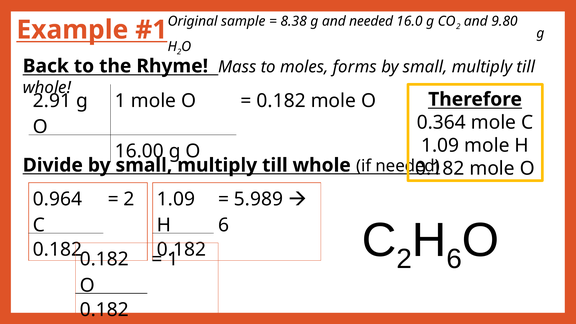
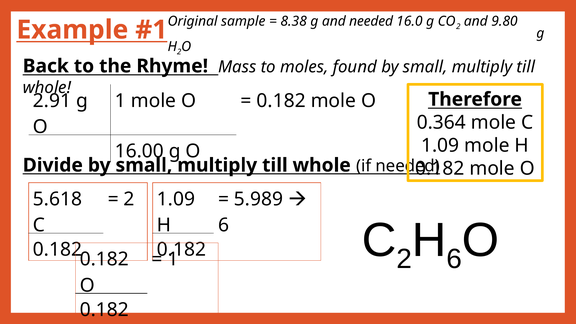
forms: forms -> found
0.964: 0.964 -> 5.618
